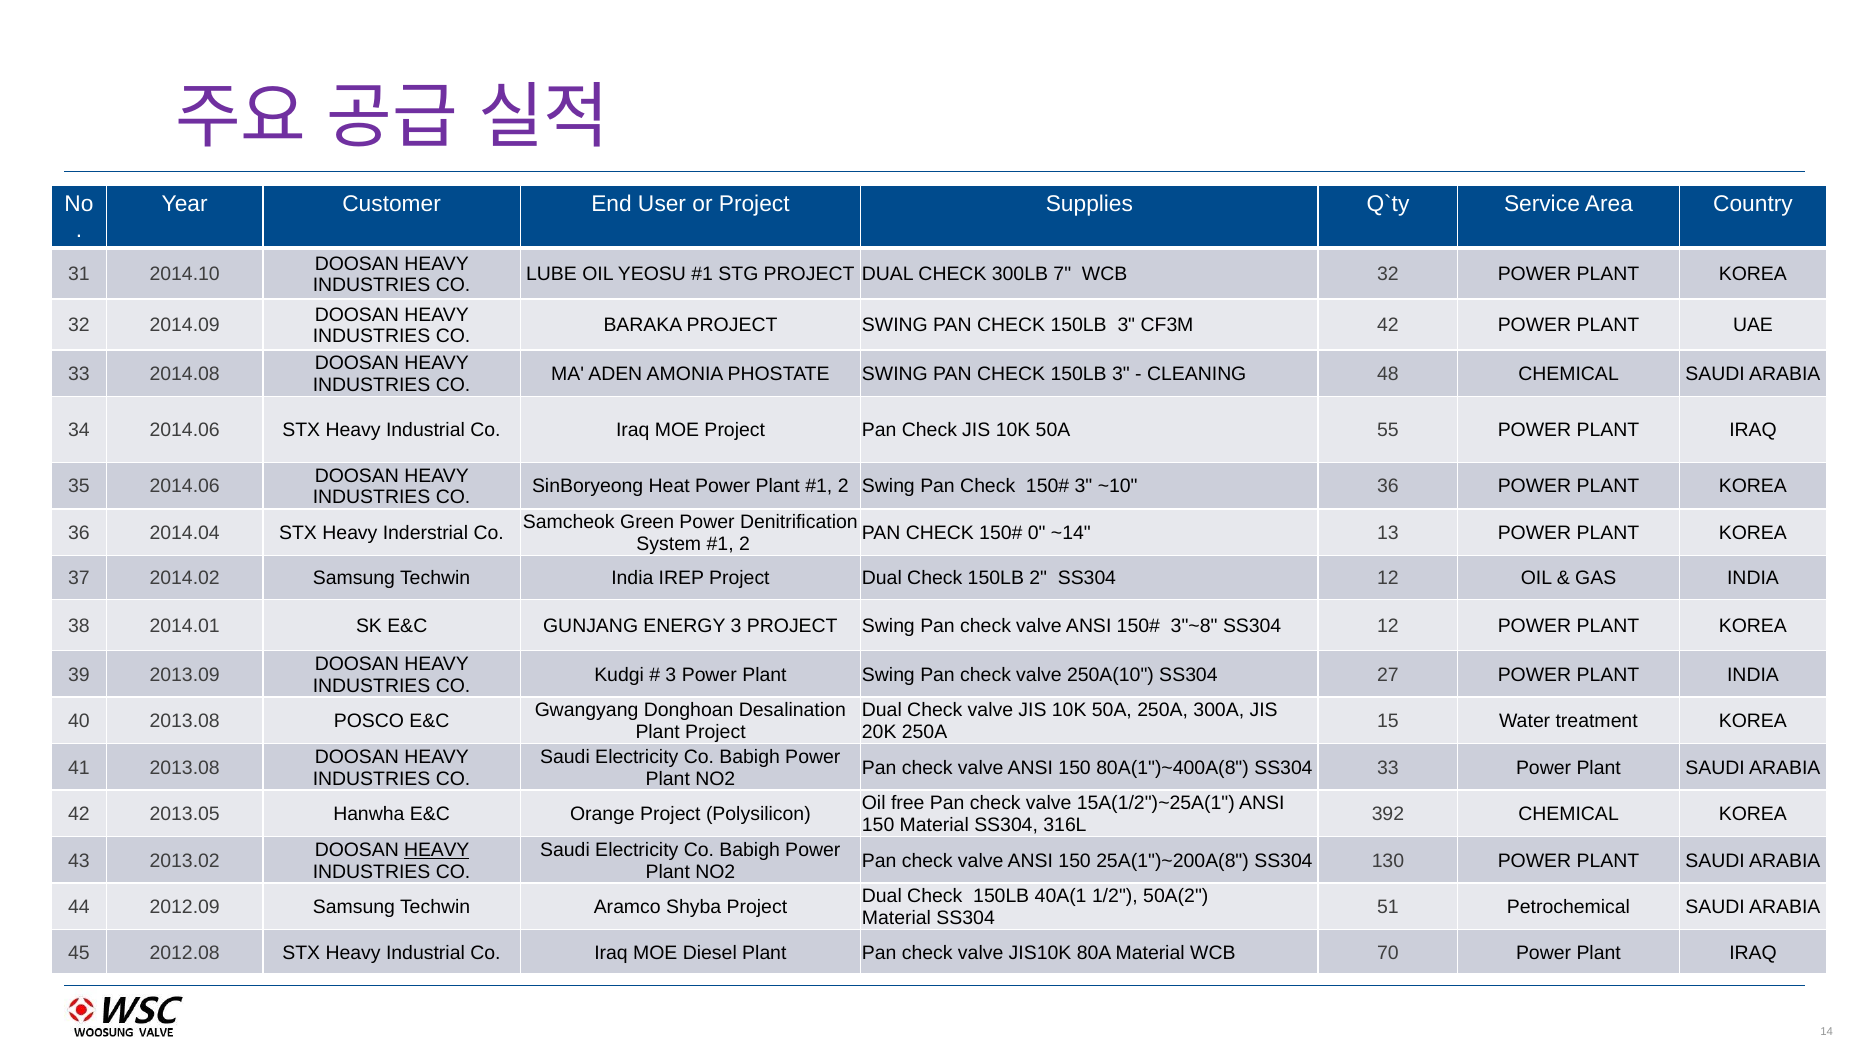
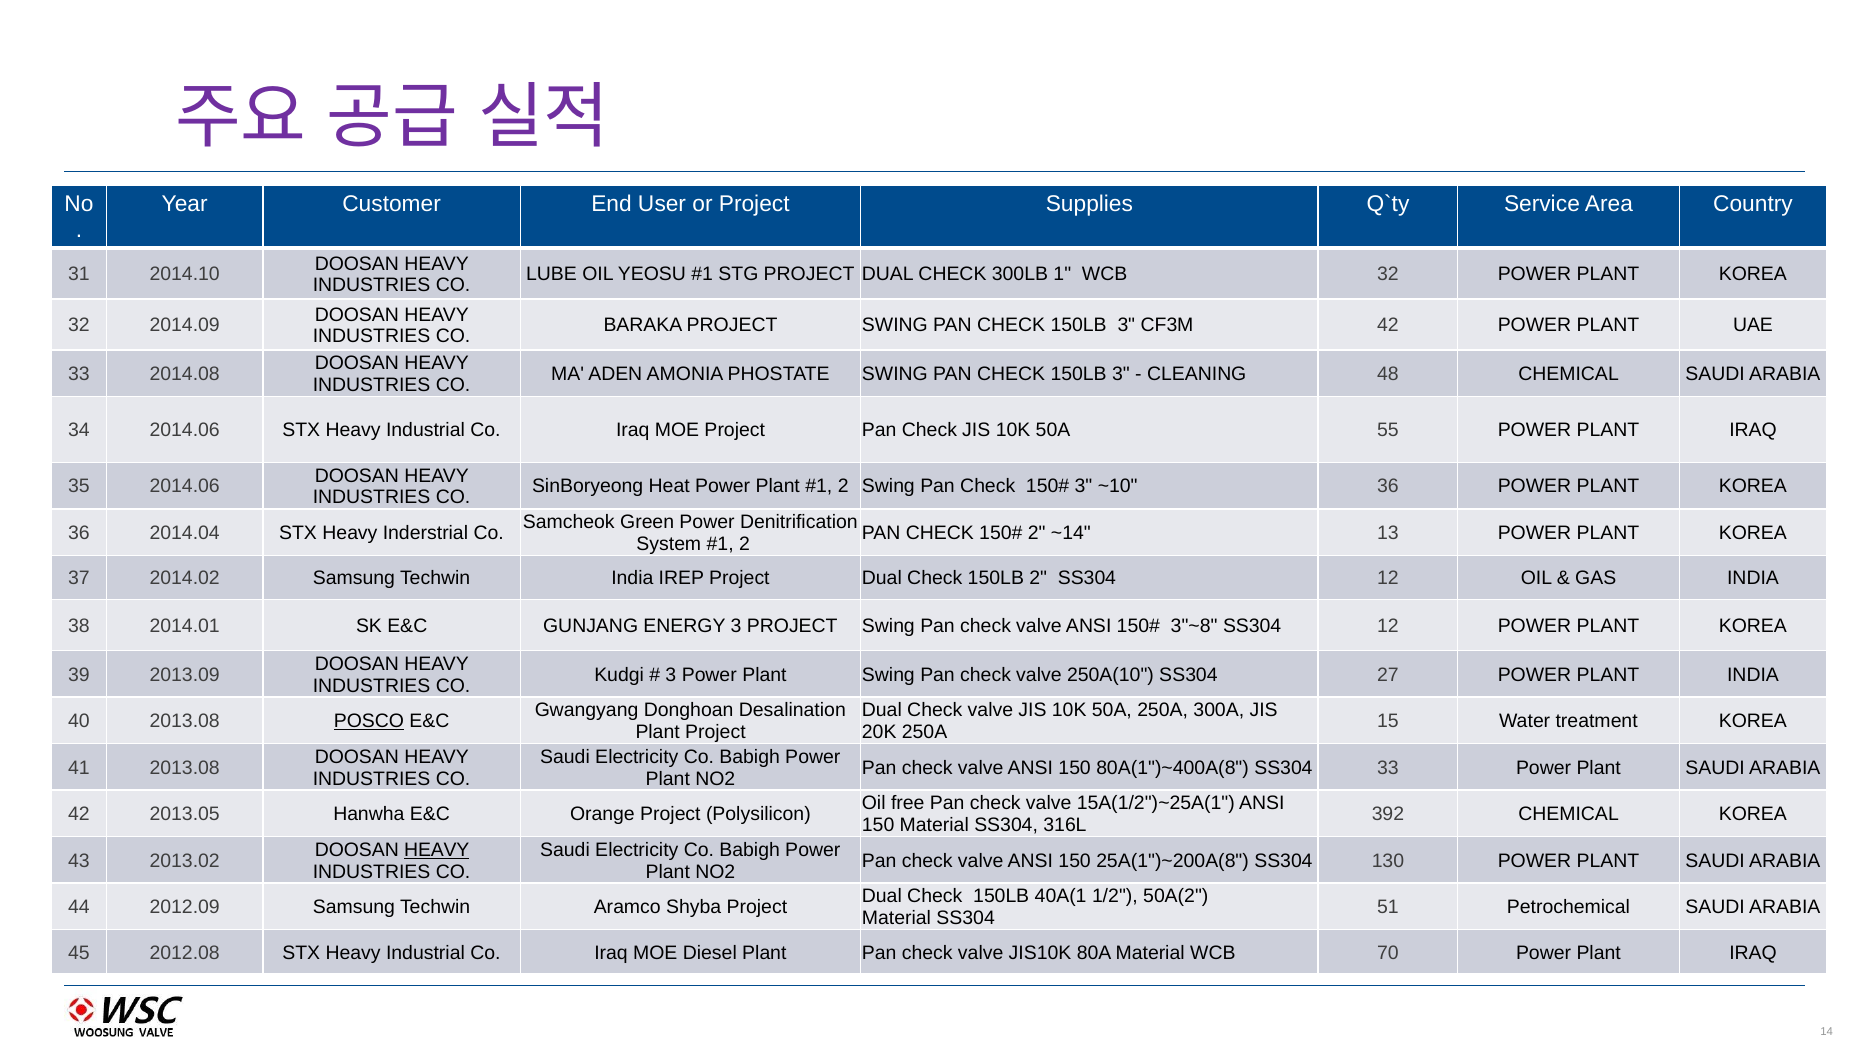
7: 7 -> 1
0 at (1037, 533): 0 -> 2
POSCO underline: none -> present
